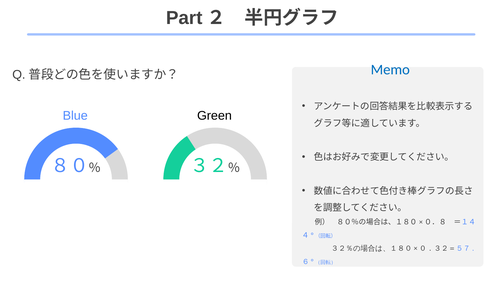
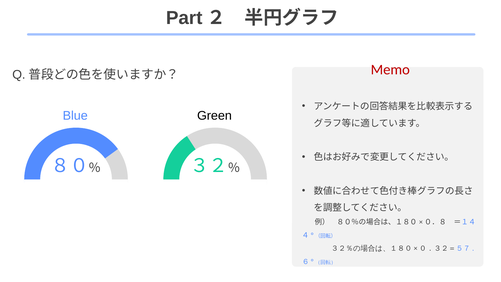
Memo colour: blue -> red
